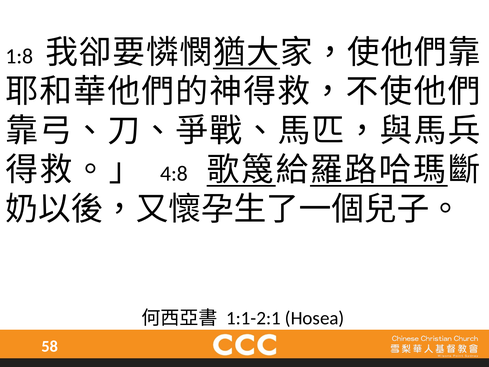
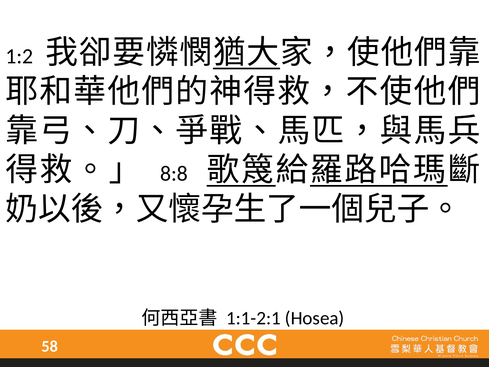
1:8: 1:8 -> 1:2
4:8: 4:8 -> 8:8
